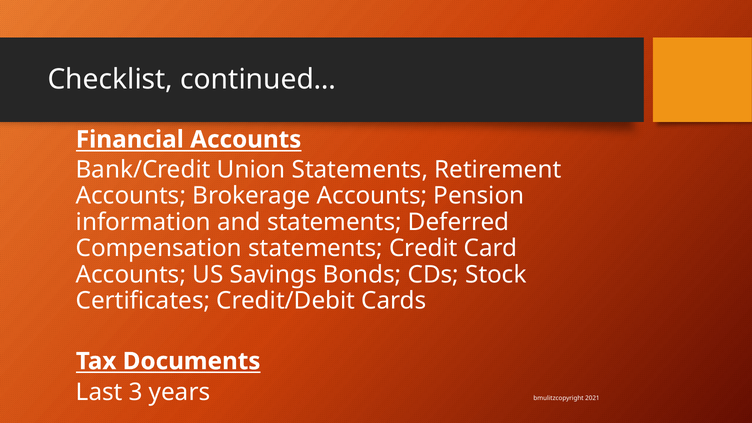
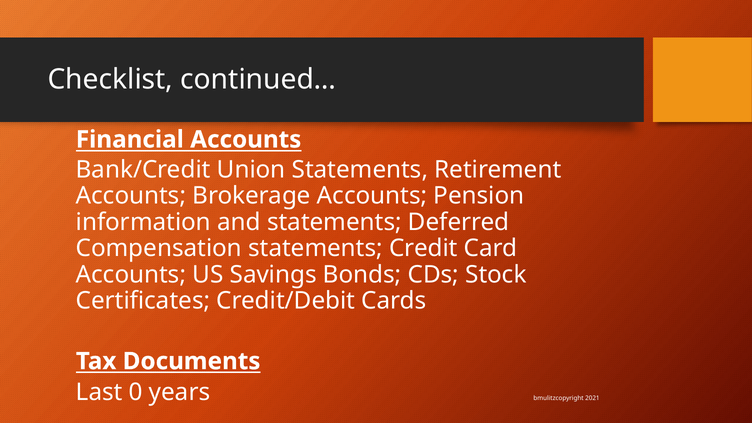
3: 3 -> 0
